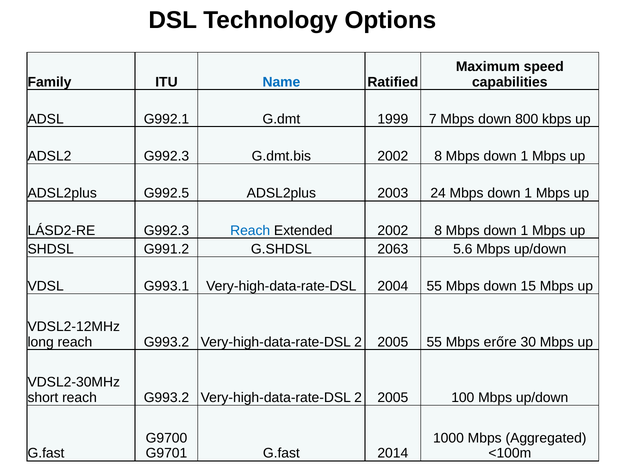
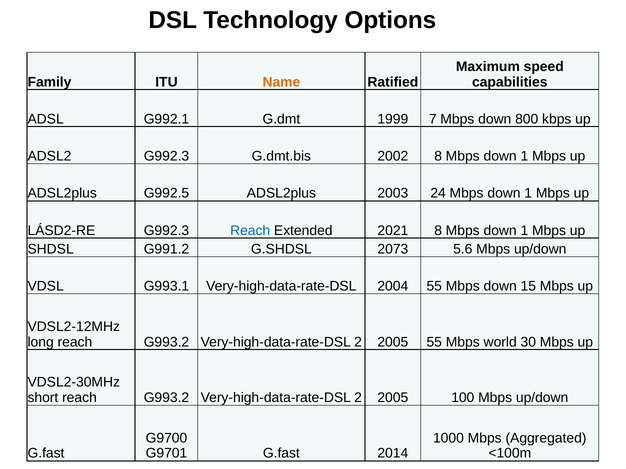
Name colour: blue -> orange
Extended 2002: 2002 -> 2021
2063: 2063 -> 2073
erőre: erőre -> world
